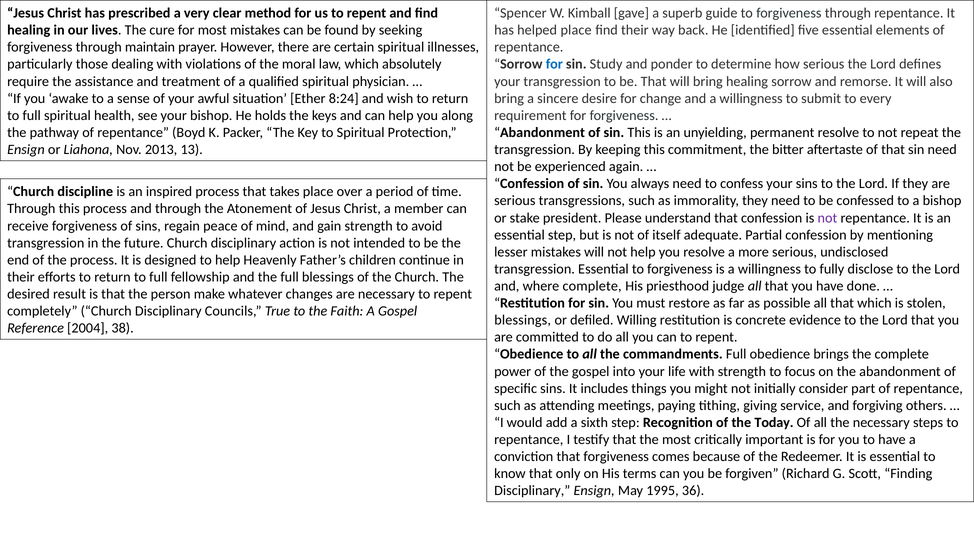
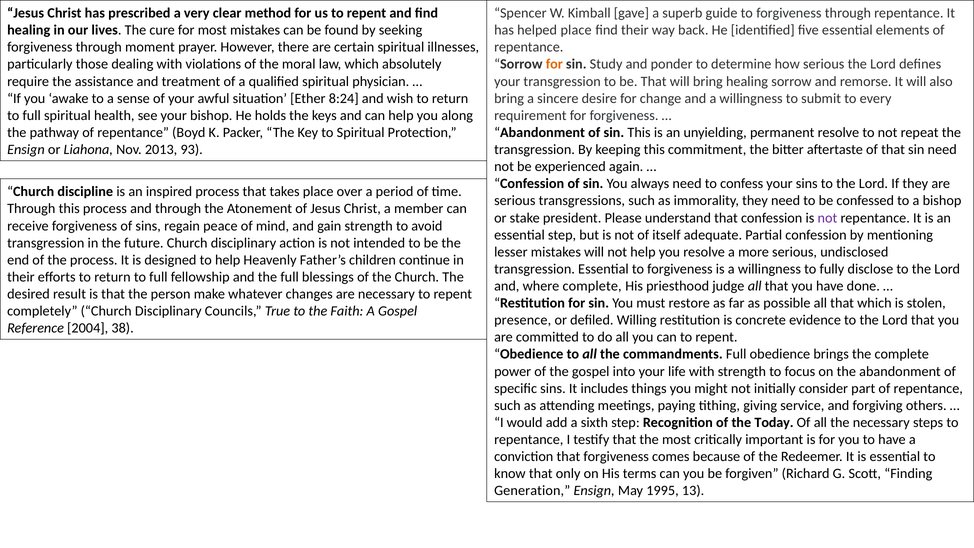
maintain: maintain -> moment
for at (554, 64) colour: blue -> orange
13: 13 -> 93
blessings at (523, 320): blessings -> presence
Disciplinary at (532, 491): Disciplinary -> Generation
36: 36 -> 13
